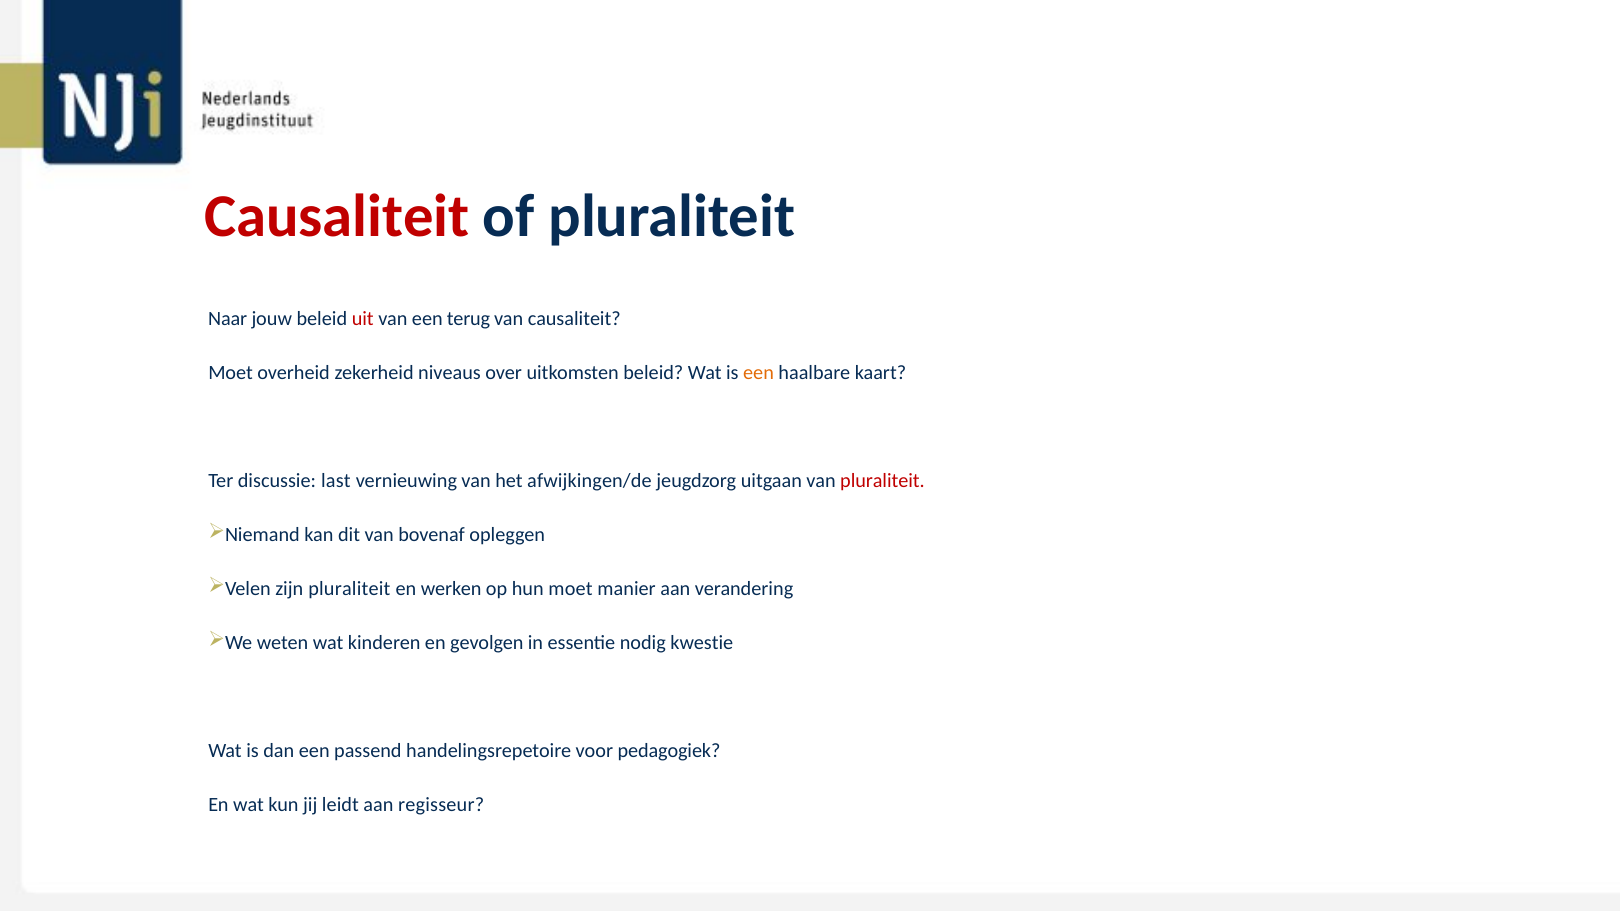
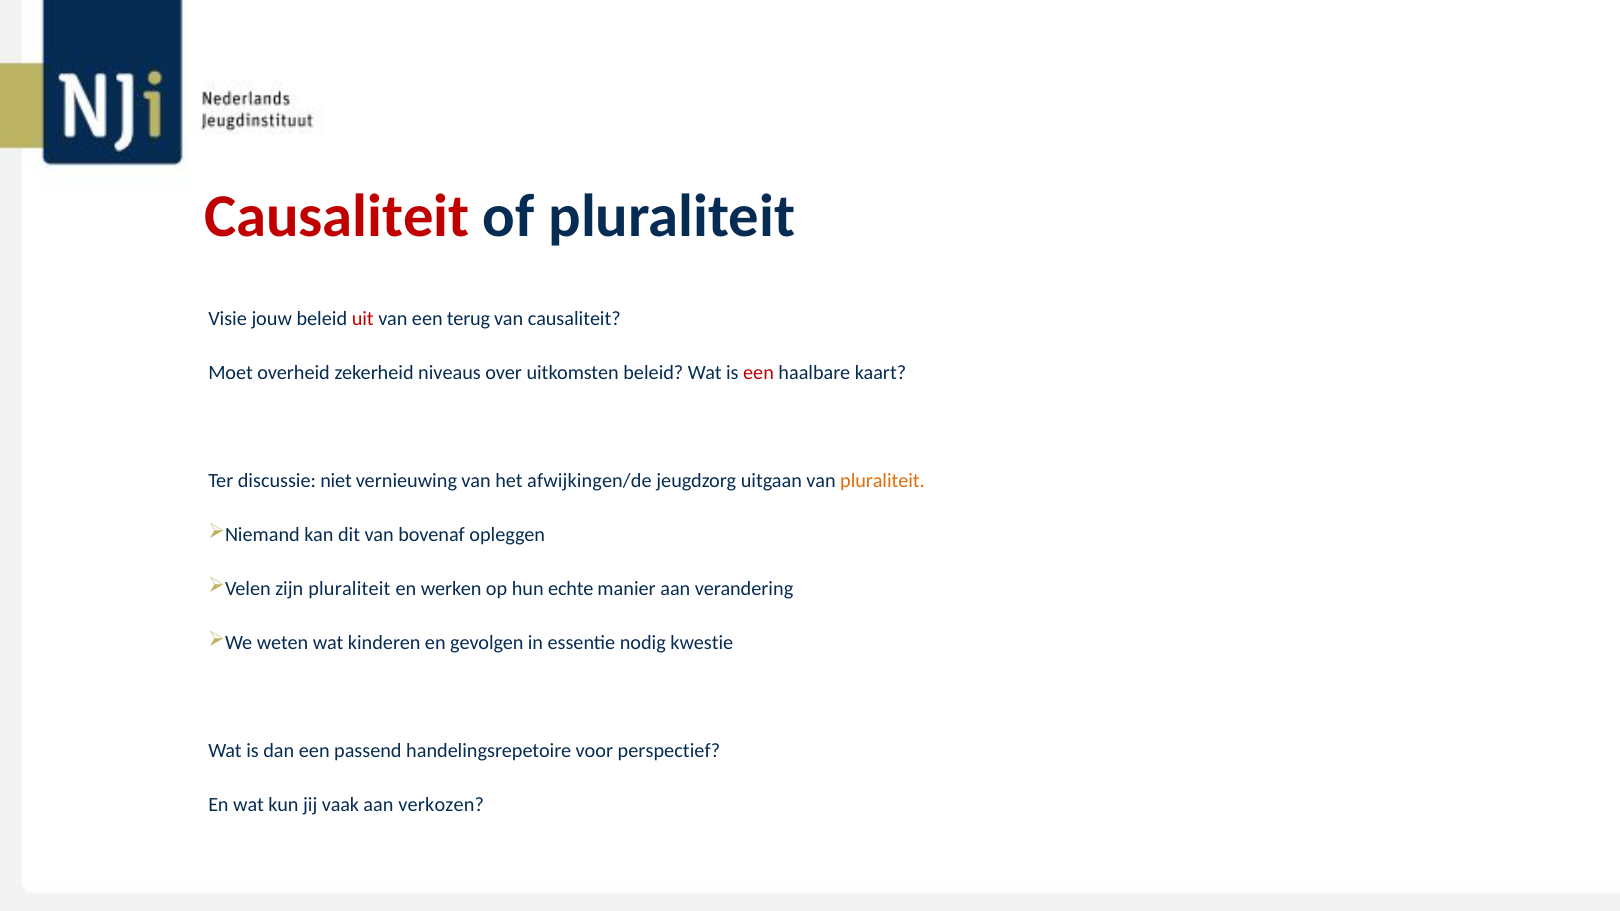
Naar: Naar -> Visie
een at (758, 373) colour: orange -> red
last: last -> niet
pluraliteit at (882, 481) colour: red -> orange
hun moet: moet -> echte
pedagogiek: pedagogiek -> perspectief
leidt: leidt -> vaak
regisseur: regisseur -> verkozen
